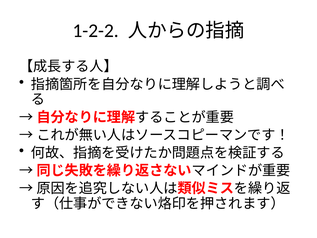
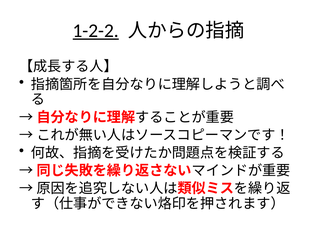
1-2-2 underline: none -> present
